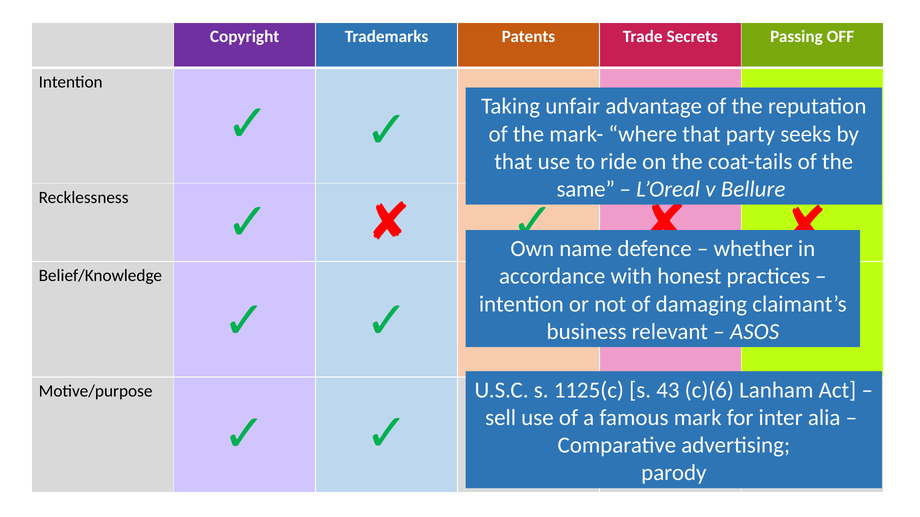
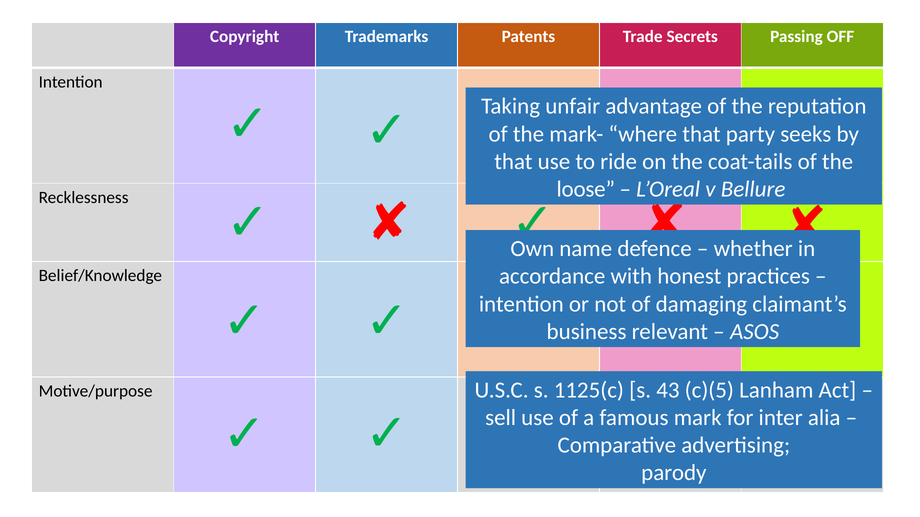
same: same -> loose
c)(6: c)(6 -> c)(5
